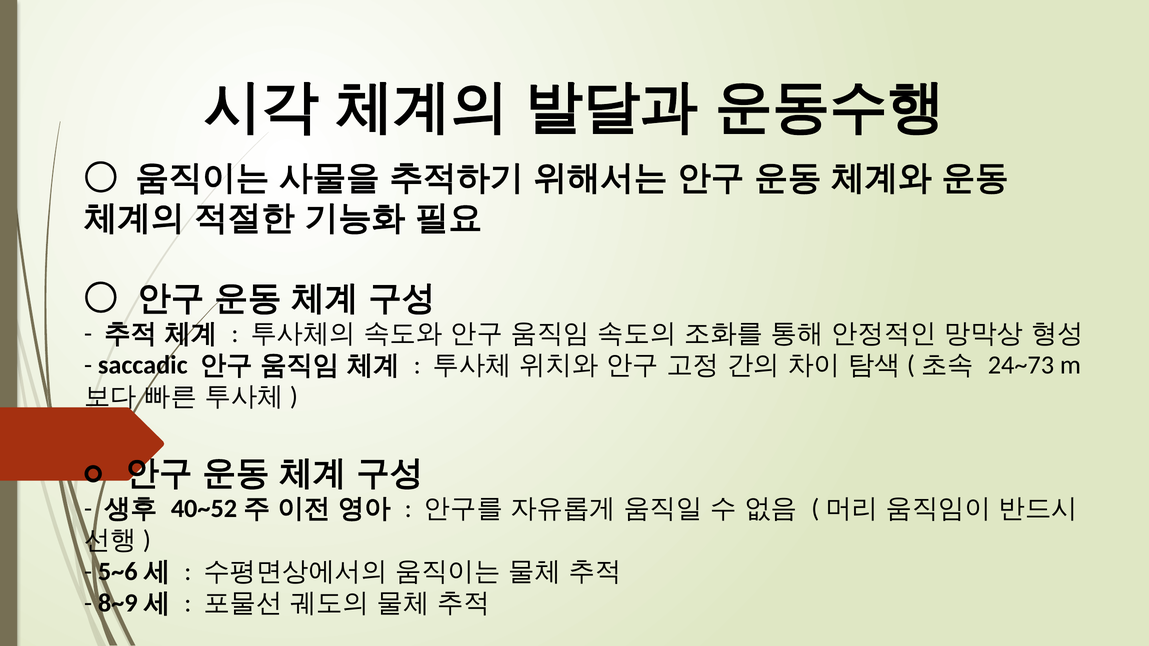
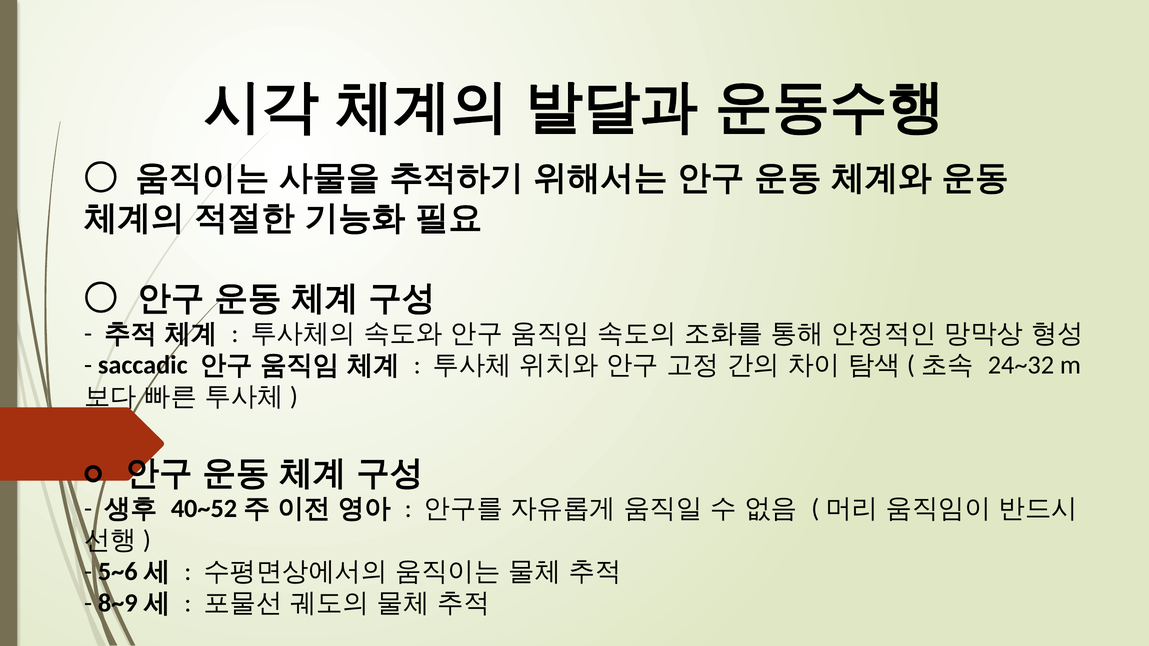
24~73: 24~73 -> 24~32
